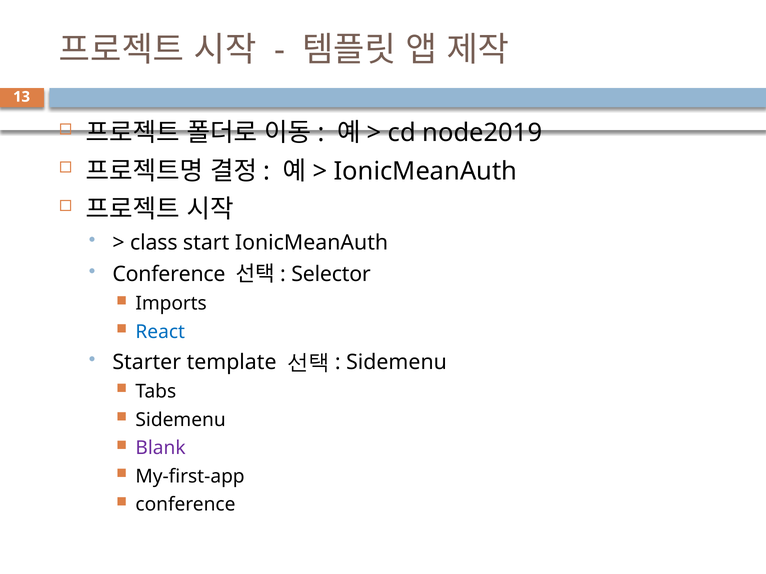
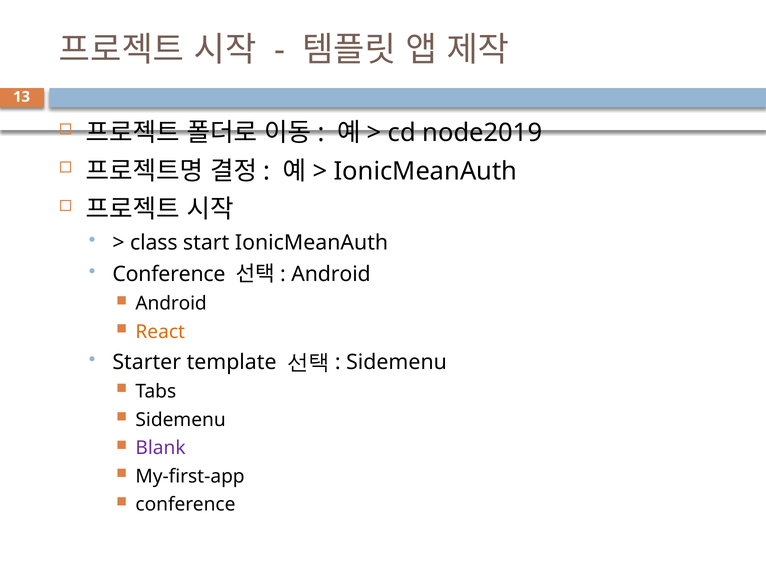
Selector at (331, 274): Selector -> Android
Imports at (171, 304): Imports -> Android
React colour: blue -> orange
